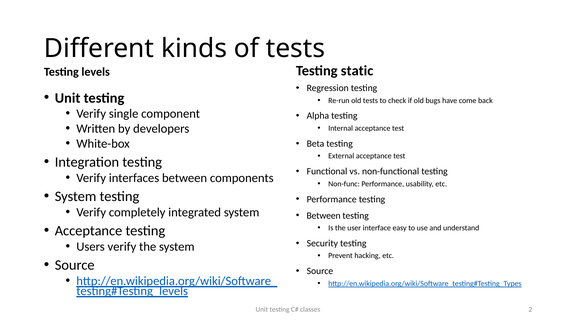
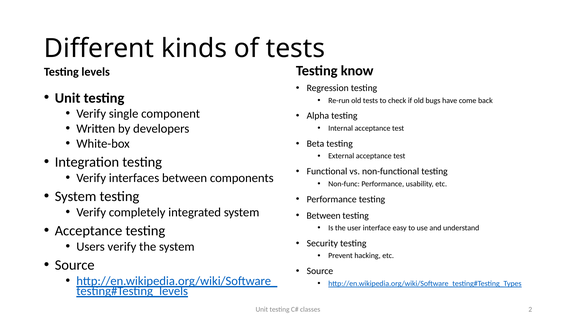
static: static -> know
